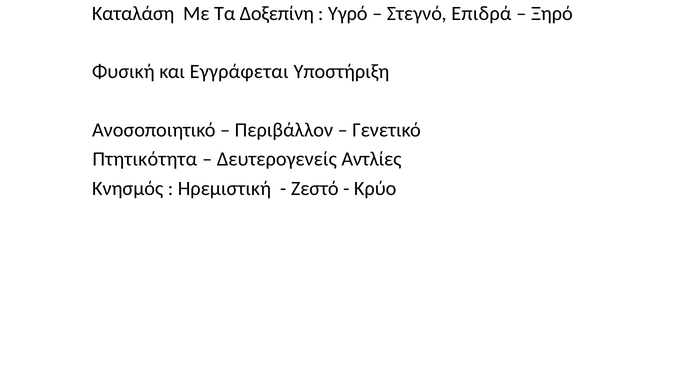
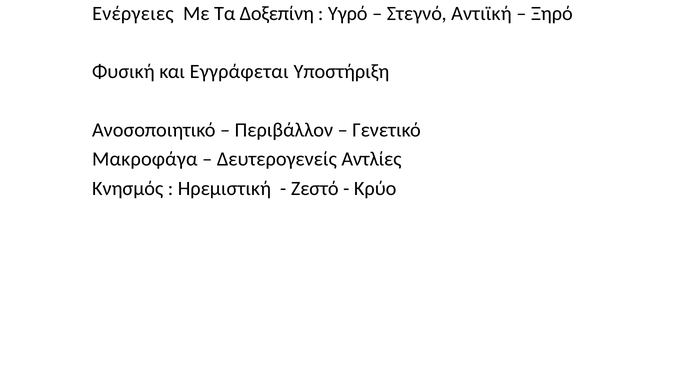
Καταλάση: Καταλάση -> Ενέργειες
Επιδρά: Επιδρά -> Αντιϊκή
Πτητικότητα: Πτητικότητα -> Μακροφάγα
